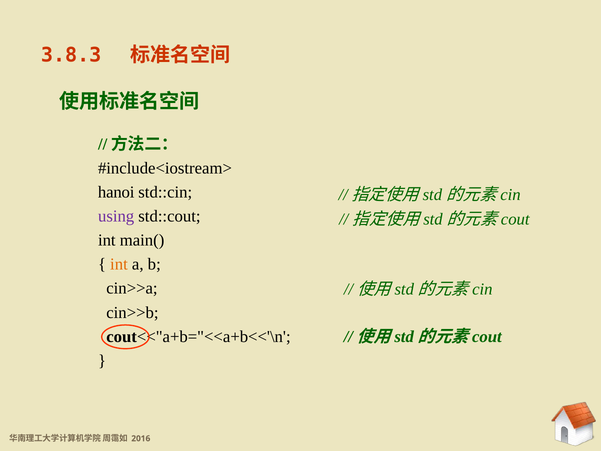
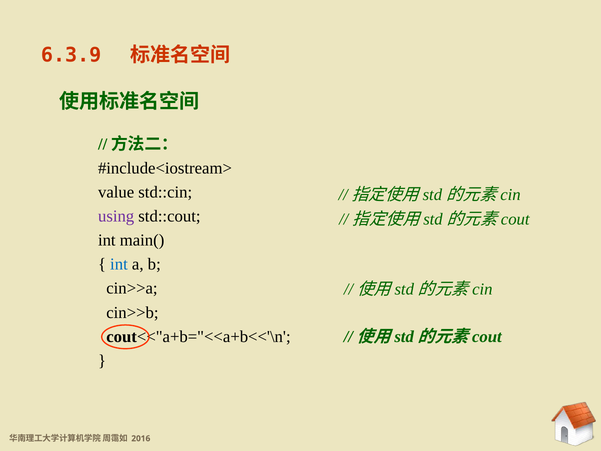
3.8.3: 3.8.3 -> 6.3.9
hanoi: hanoi -> value
int at (119, 264) colour: orange -> blue
